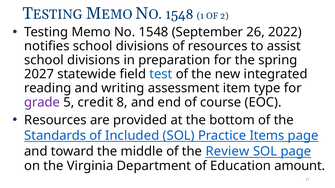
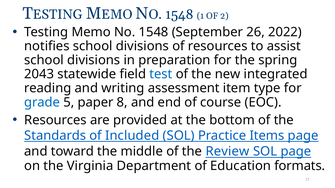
2027: 2027 -> 2043
grade colour: purple -> blue
credit: credit -> paper
amount: amount -> formats
